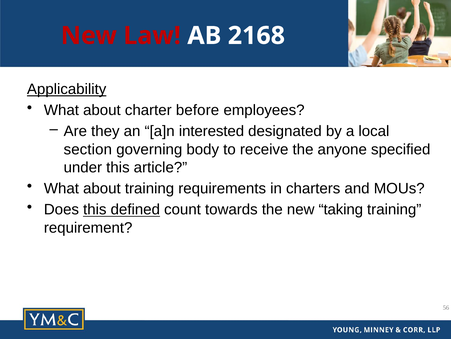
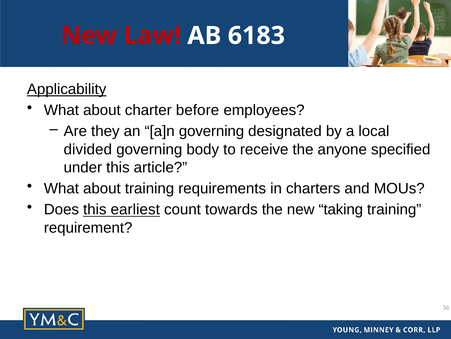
2168: 2168 -> 6183
a]n interested: interested -> governing
section: section -> divided
defined: defined -> earliest
